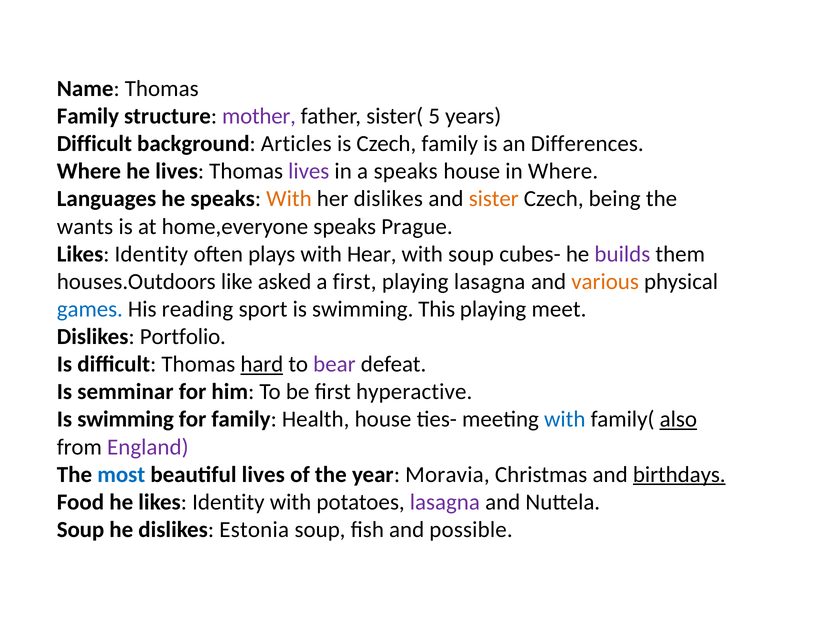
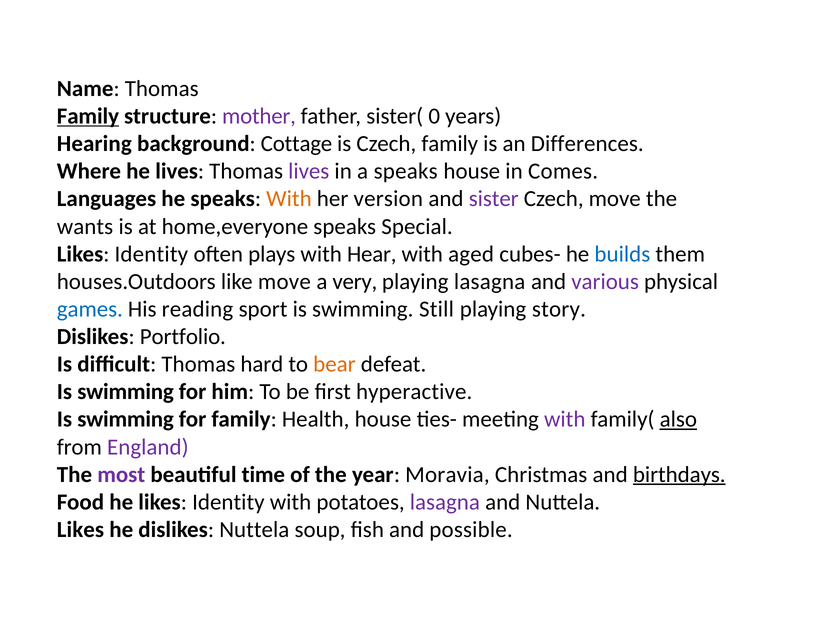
Family at (88, 116) underline: none -> present
5: 5 -> 0
Difficult at (94, 144): Difficult -> Hearing
Articles: Articles -> Cottage
in Where: Where -> Comes
her dislikes: dislikes -> version
sister colour: orange -> purple
Czech being: being -> move
Prague: Prague -> Special
with soup: soup -> aged
builds colour: purple -> blue
like asked: asked -> move
a first: first -> very
various colour: orange -> purple
This: This -> Still
meet: meet -> story
hard underline: present -> none
bear colour: purple -> orange
semminar at (125, 392): semminar -> swimming
with at (565, 419) colour: blue -> purple
most colour: blue -> purple
beautiful lives: lives -> time
Soup at (81, 529): Soup -> Likes
dislikes Estonia: Estonia -> Nuttela
